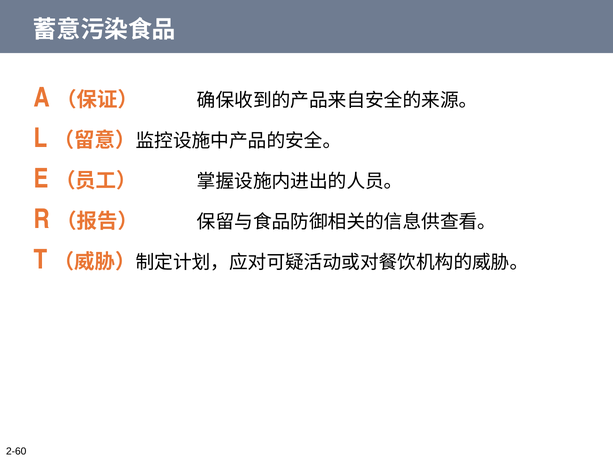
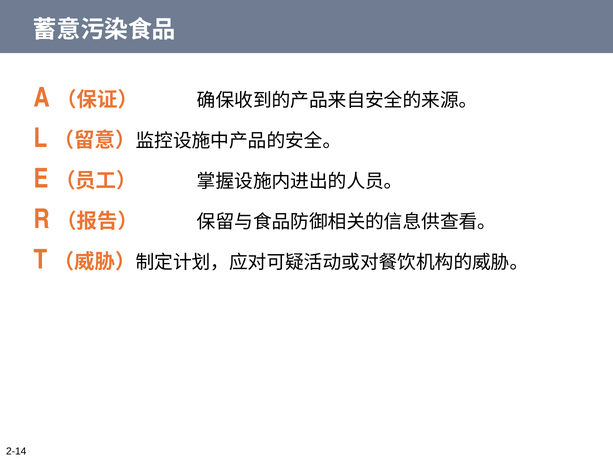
2-60: 2-60 -> 2-14
